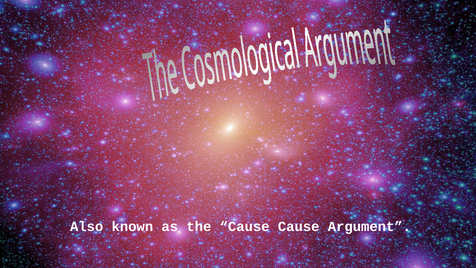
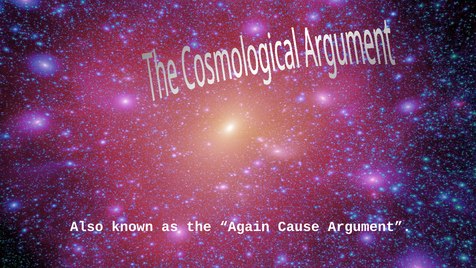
the Cause: Cause -> Again
